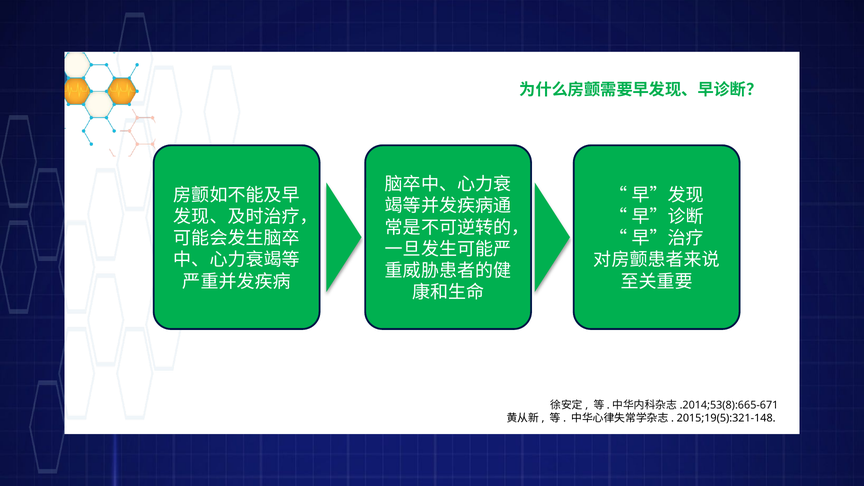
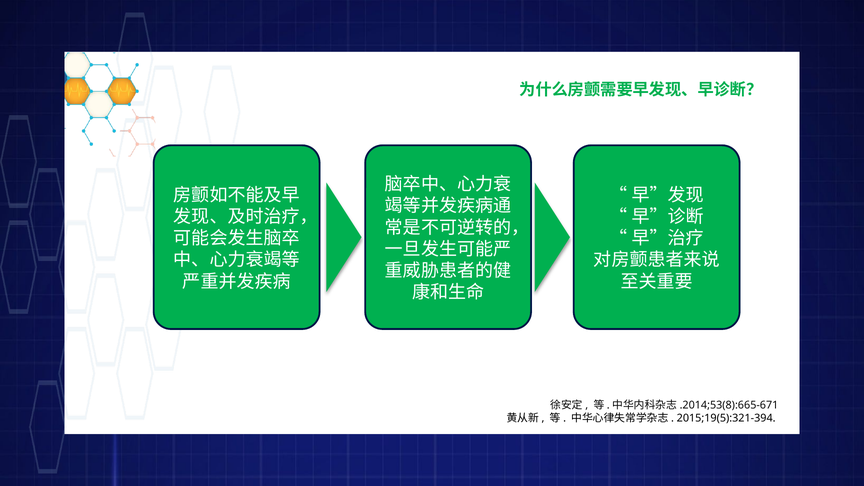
2015;19(5):321-148: 2015;19(5):321-148 -> 2015;19(5):321-394
